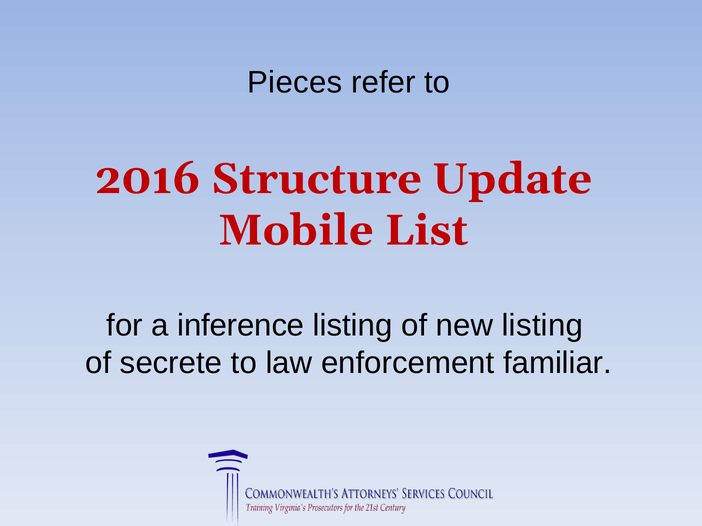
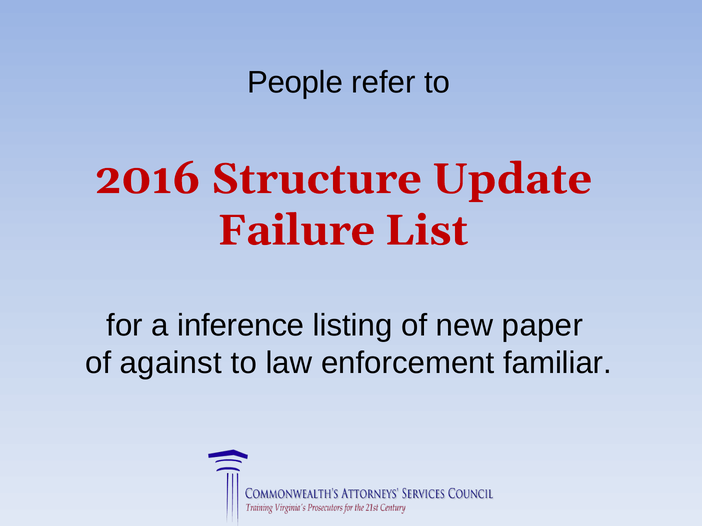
Pieces: Pieces -> People
Mobile: Mobile -> Failure
new listing: listing -> paper
secrete: secrete -> against
